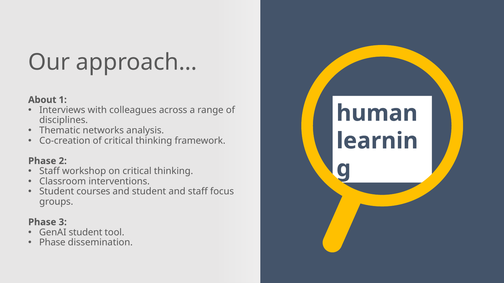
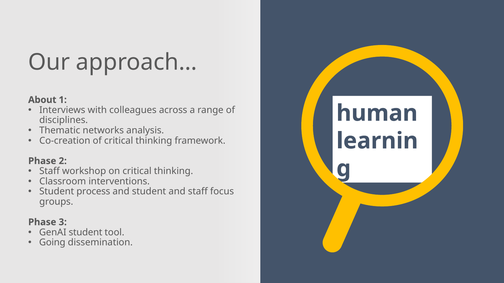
courses: courses -> process
Phase at (52, 243): Phase -> Going
